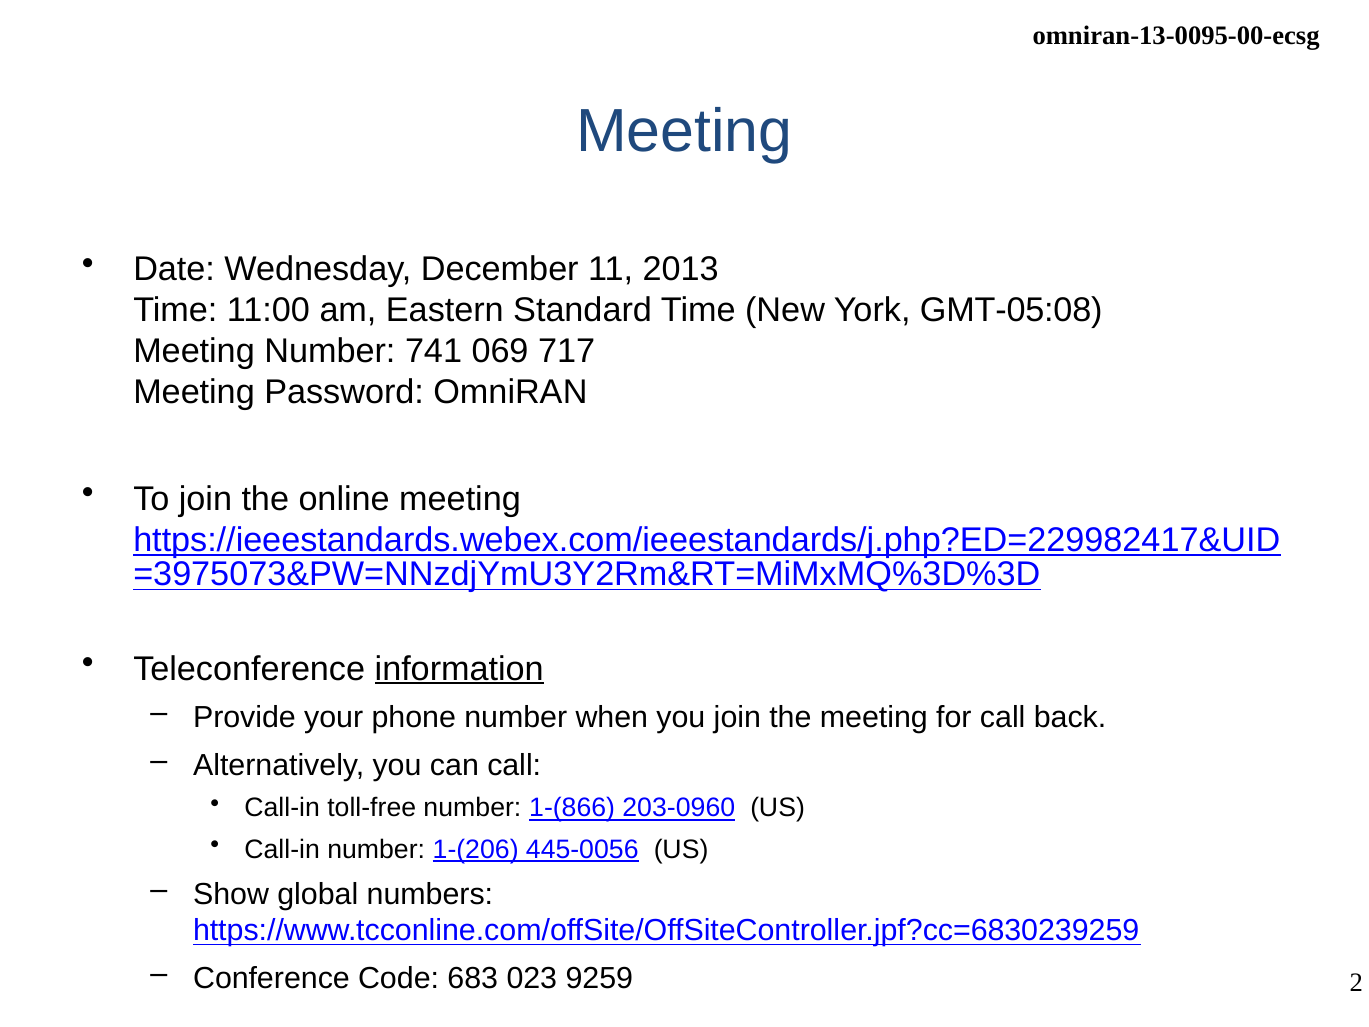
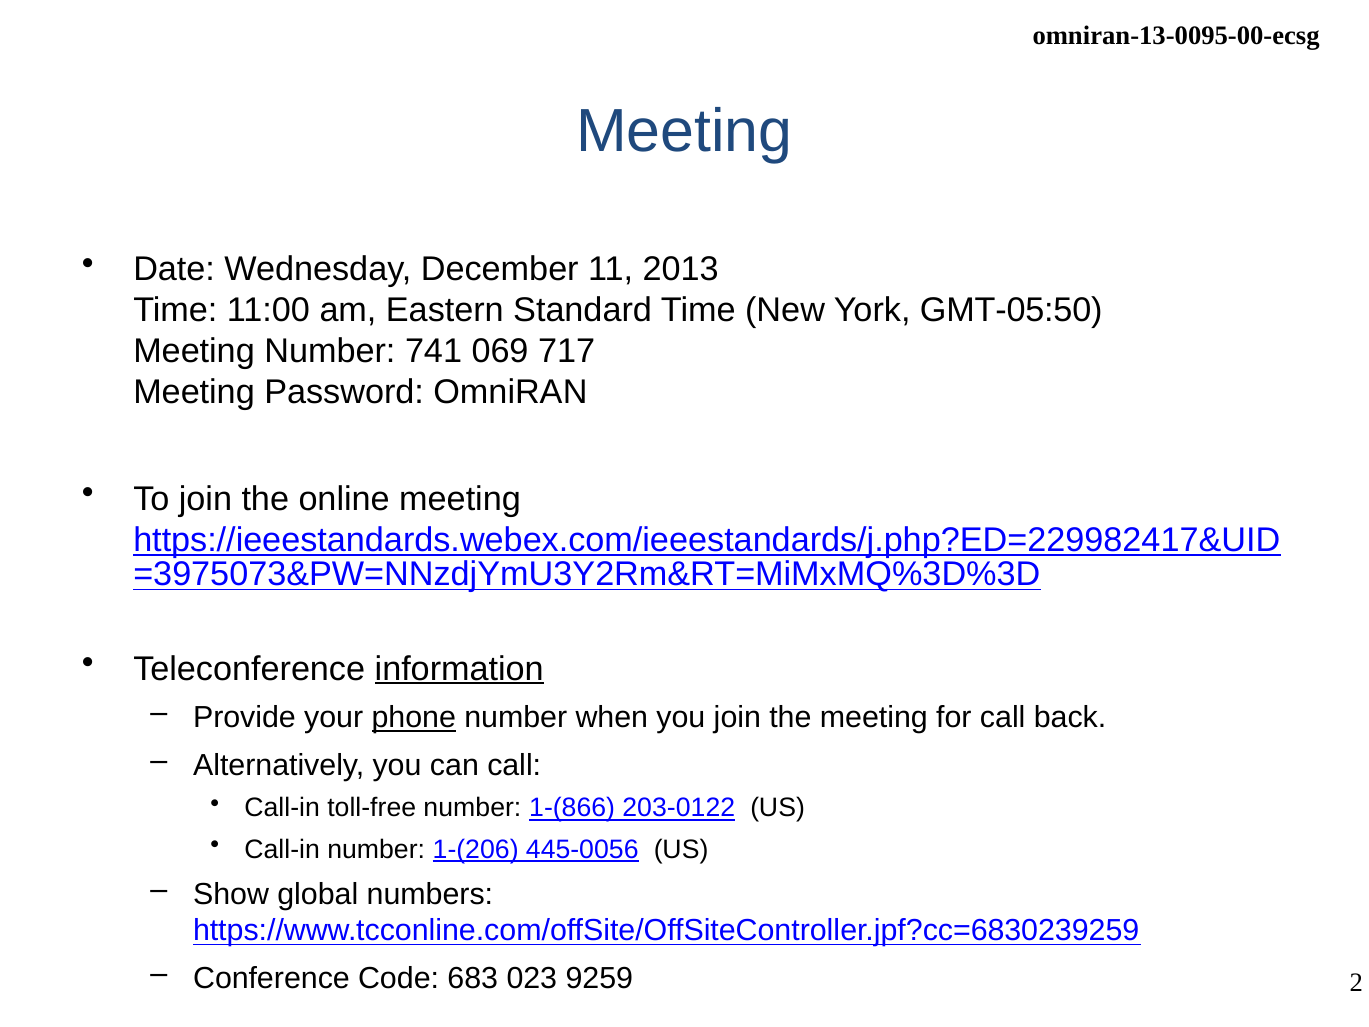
GMT-05:08: GMT-05:08 -> GMT-05:50
phone underline: none -> present
203-0960: 203-0960 -> 203-0122
